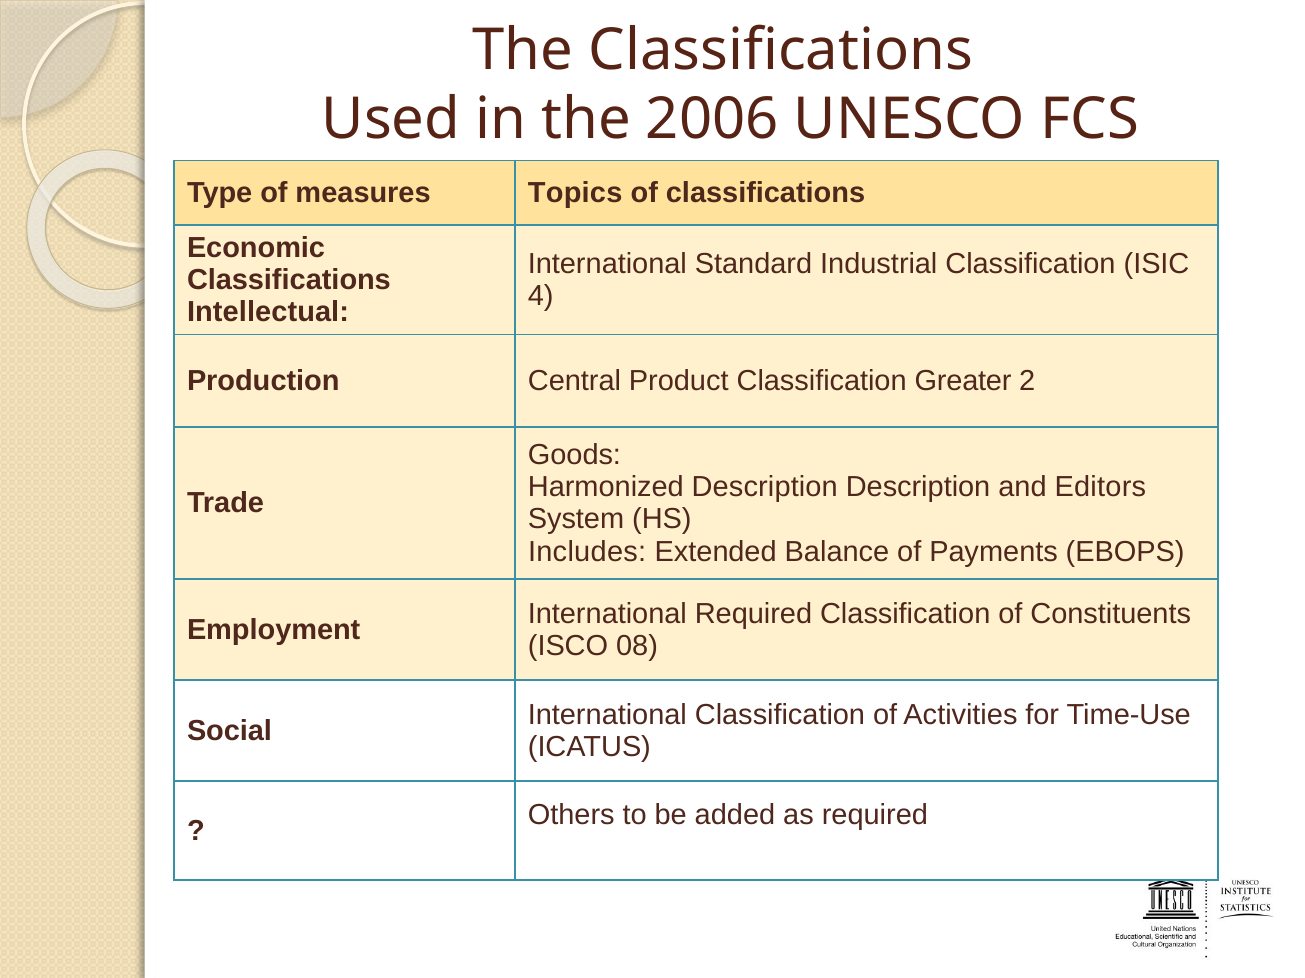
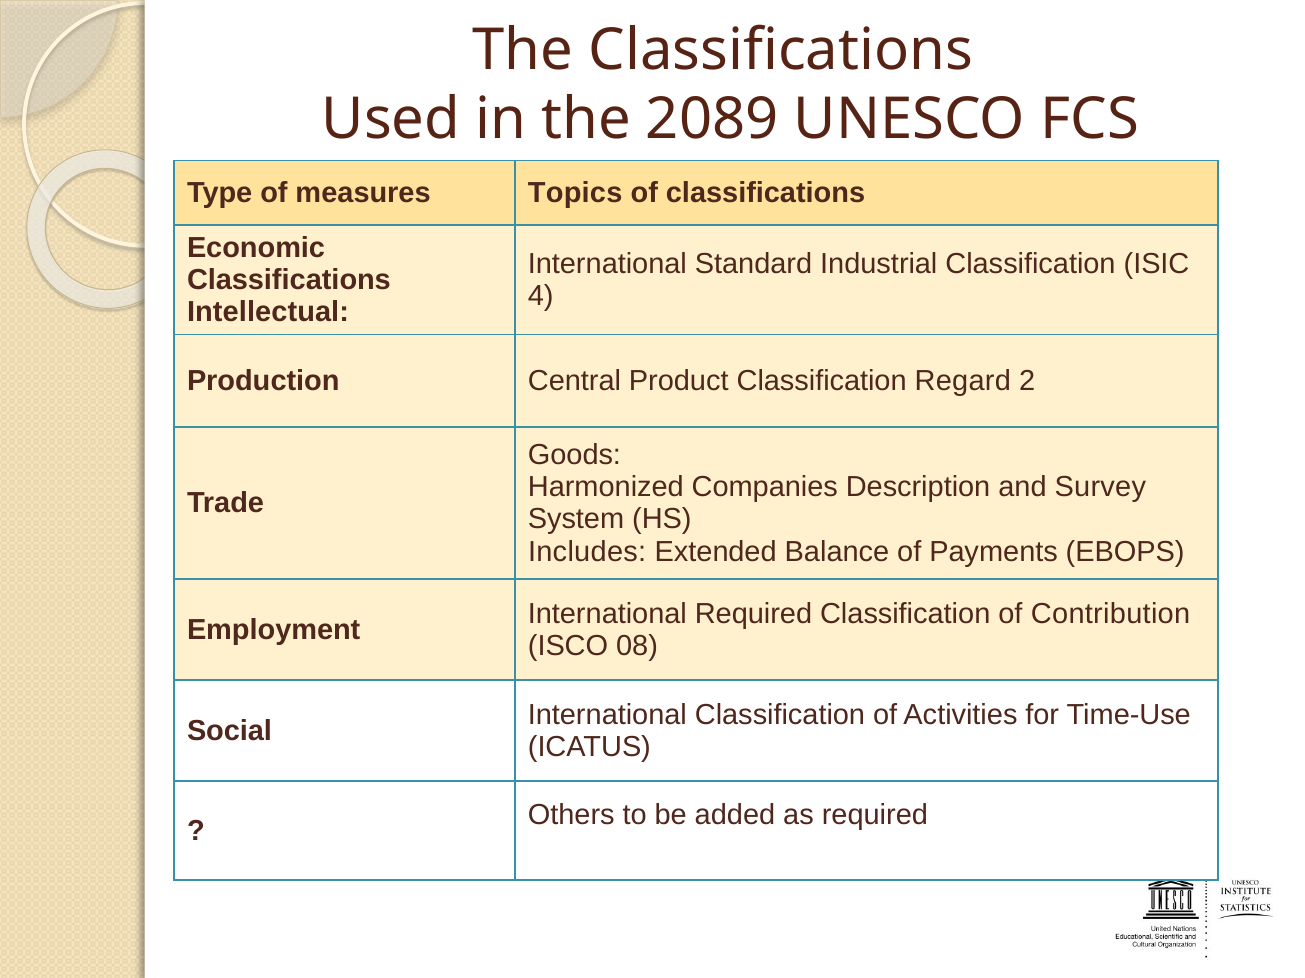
2006: 2006 -> 2089
Greater: Greater -> Regard
Harmonized Description: Description -> Companies
Editors: Editors -> Survey
Constituents: Constituents -> Contribution
